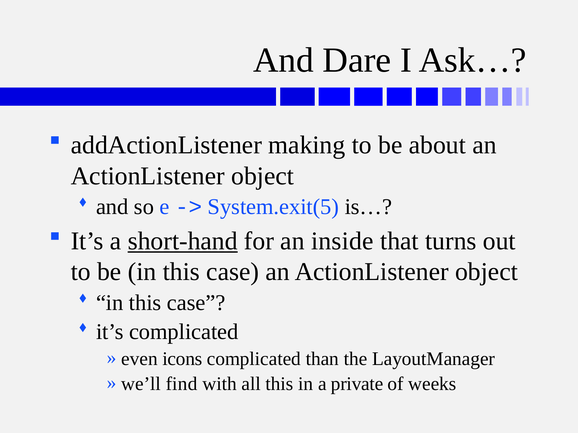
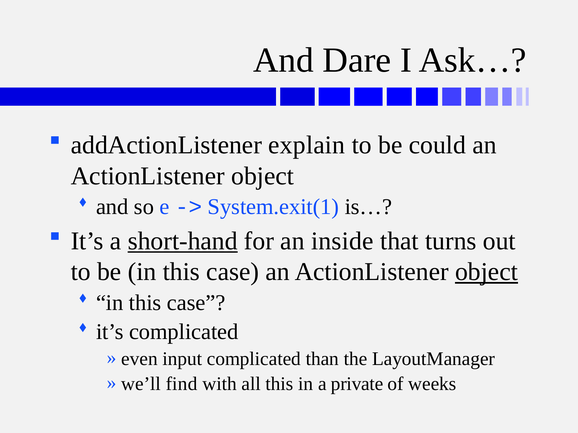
making: making -> explain
about: about -> could
System.exit(5: System.exit(5 -> System.exit(1
object at (487, 272) underline: none -> present
icons: icons -> input
